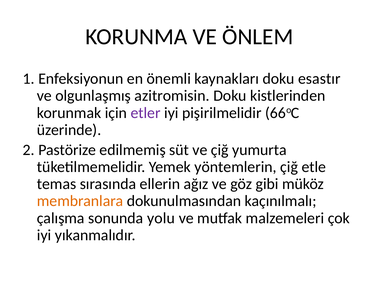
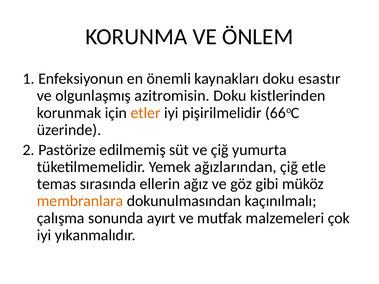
etler colour: purple -> orange
yöntemlerin: yöntemlerin -> ağızlarından
yolu: yolu -> ayırt
